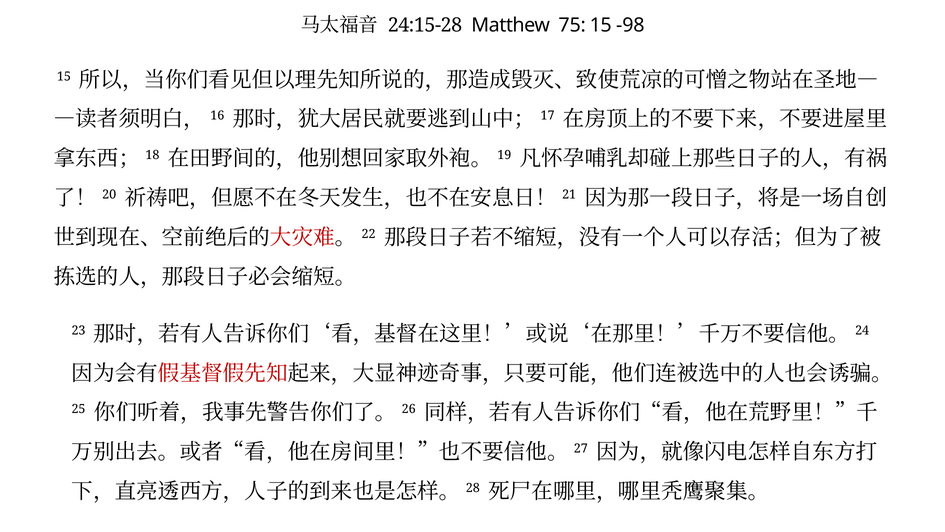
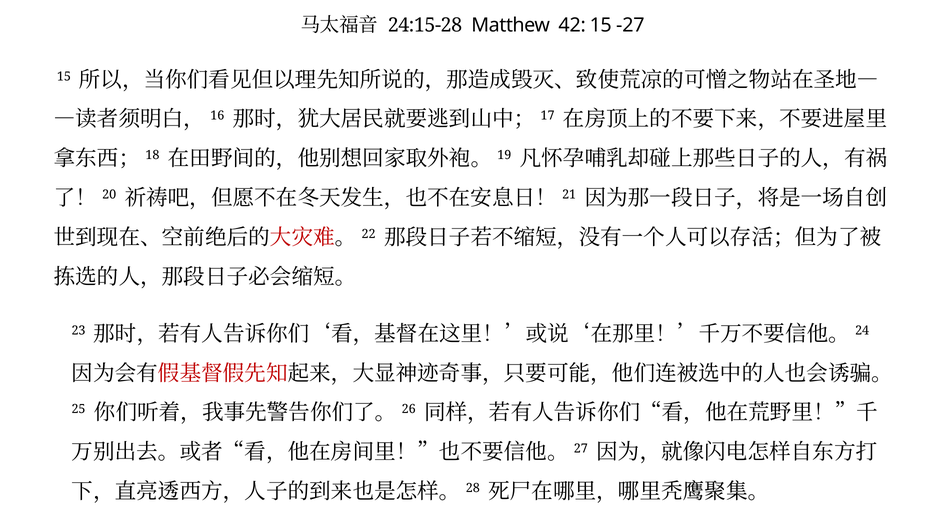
75: 75 -> 42
-98: -98 -> -27
